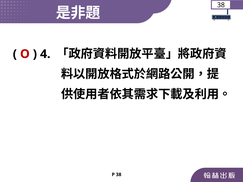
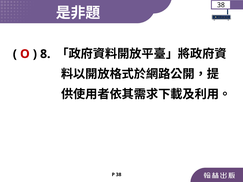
4: 4 -> 8
